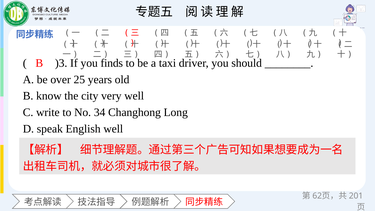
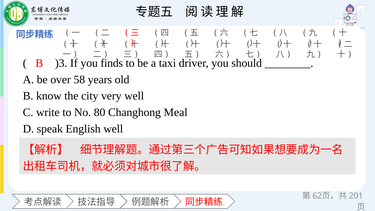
25: 25 -> 58
34: 34 -> 80
Long: Long -> Meal
